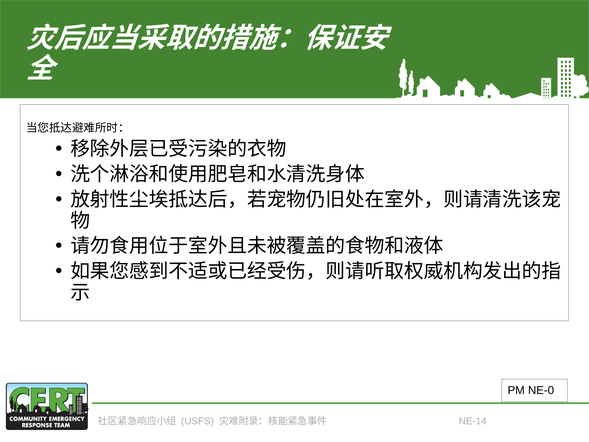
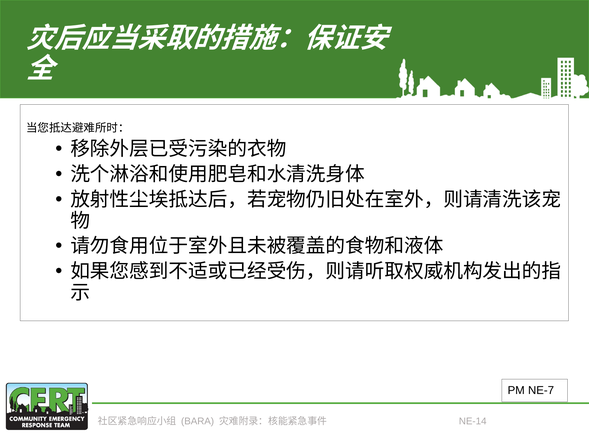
NE-0: NE-0 -> NE-7
USFS: USFS -> BARA
